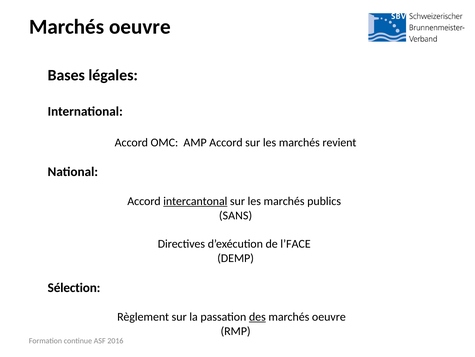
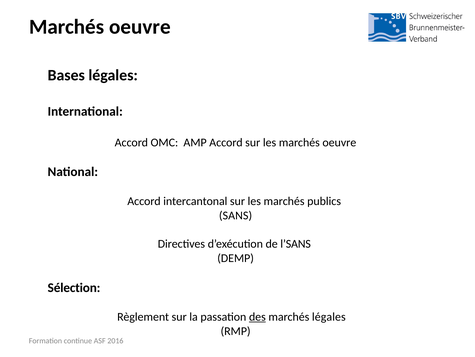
les marchés revient: revient -> oeuvre
intercantonal underline: present -> none
l’FACE: l’FACE -> l’SANS
oeuvre at (329, 316): oeuvre -> légales
